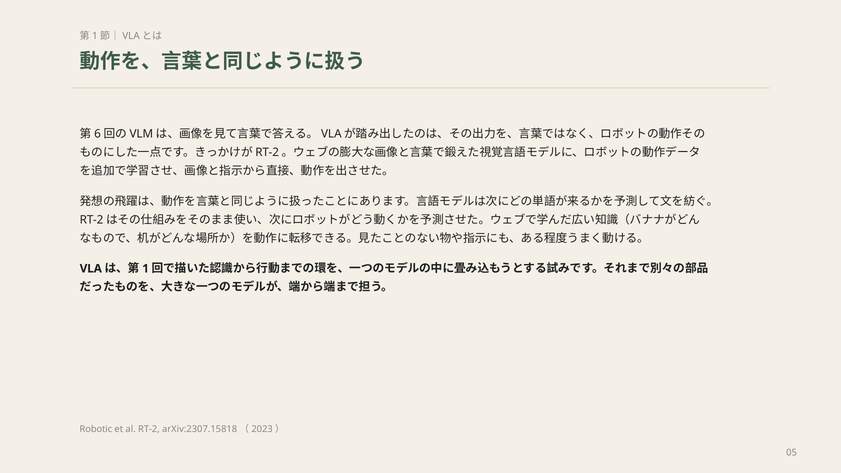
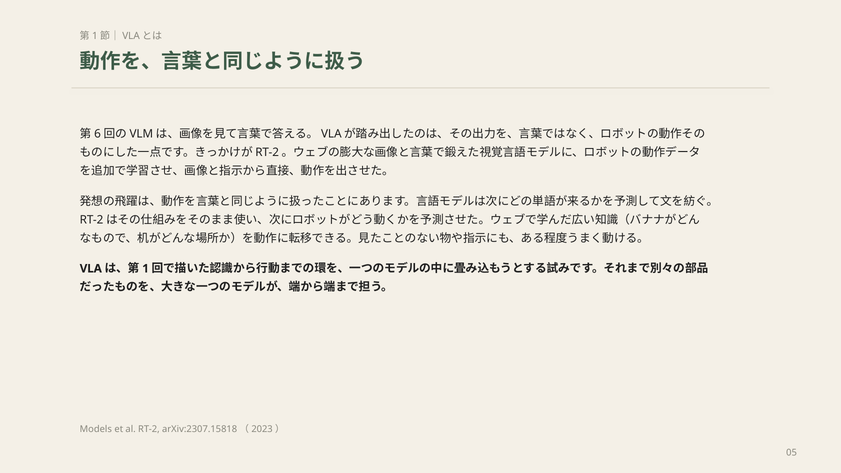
Robotic: Robotic -> Models
